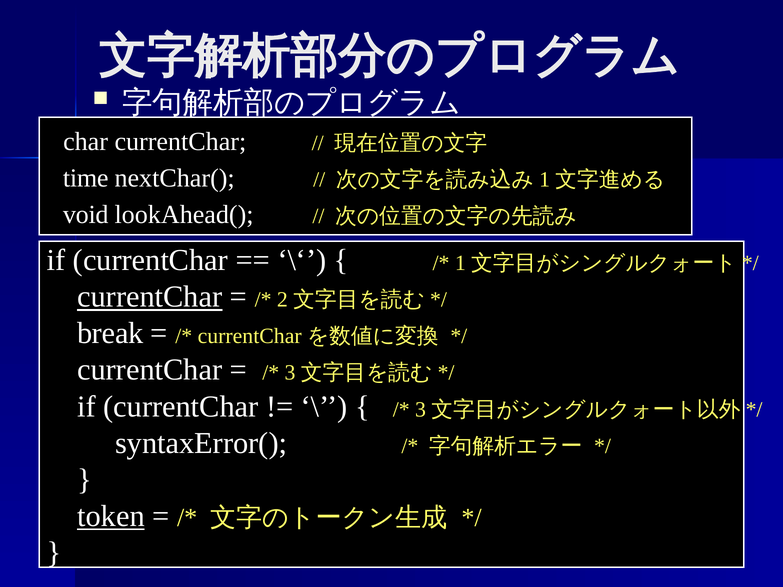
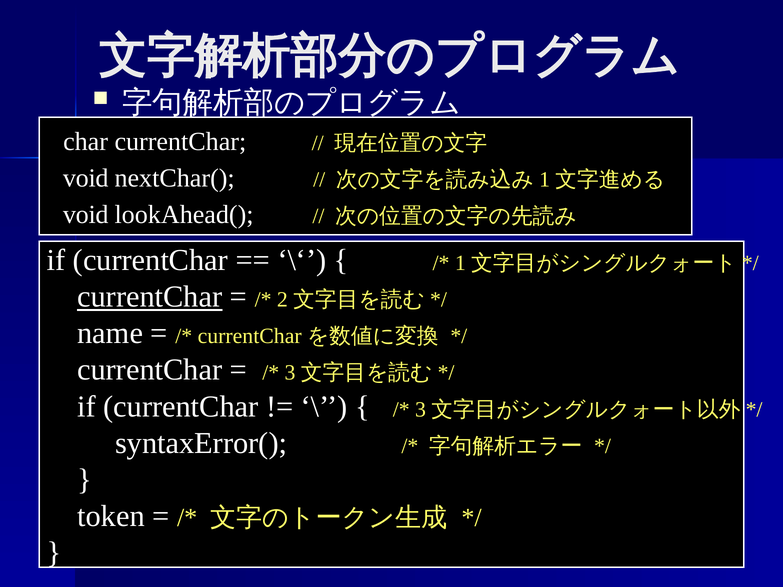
time at (86, 178): time -> void
break: break -> name
token underline: present -> none
